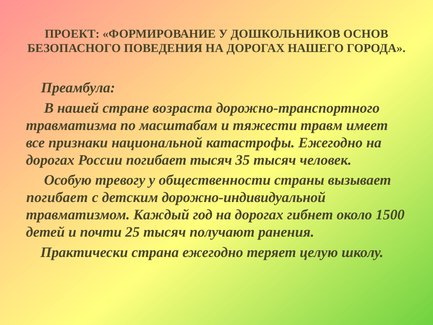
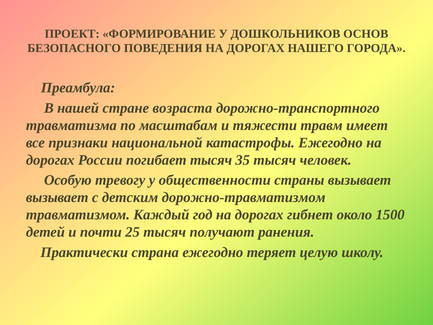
погибает at (57, 197): погибает -> вызывает
дорожно‐индивидуальной: дорожно‐индивидуальной -> дорожно‐травматизмом
